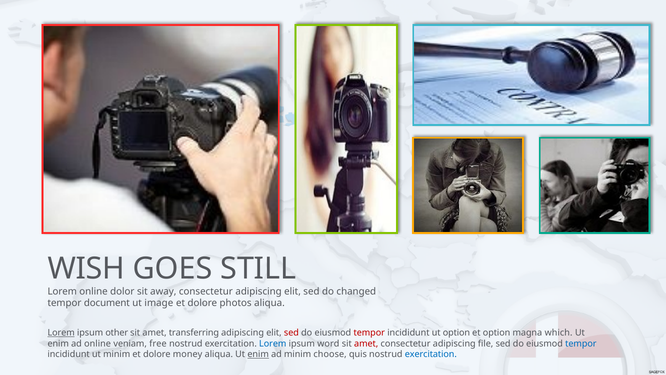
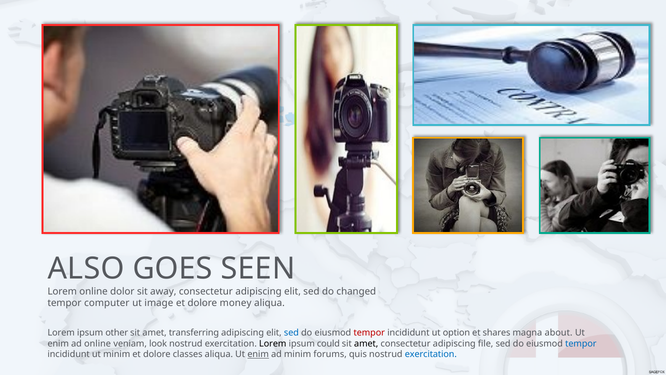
WISH: WISH -> ALSO
STILL: STILL -> SEEN
document: document -> computer
photos: photos -> money
Lorem at (61, 332) underline: present -> none
sed at (291, 332) colour: red -> blue
et option: option -> shares
which: which -> about
free: free -> look
Lorem at (273, 343) colour: blue -> black
word: word -> could
amet at (366, 343) colour: red -> black
money: money -> classes
choose: choose -> forums
